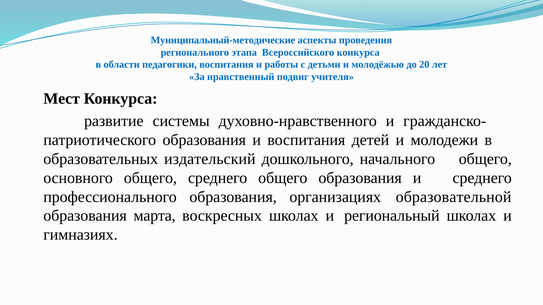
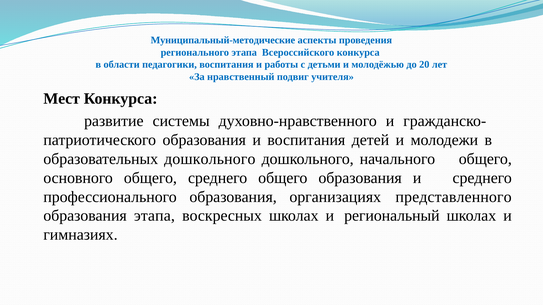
образовательных издательский: издательский -> дошкольного
образовательной: образовательной -> представленного
образования марта: марта -> этапа
